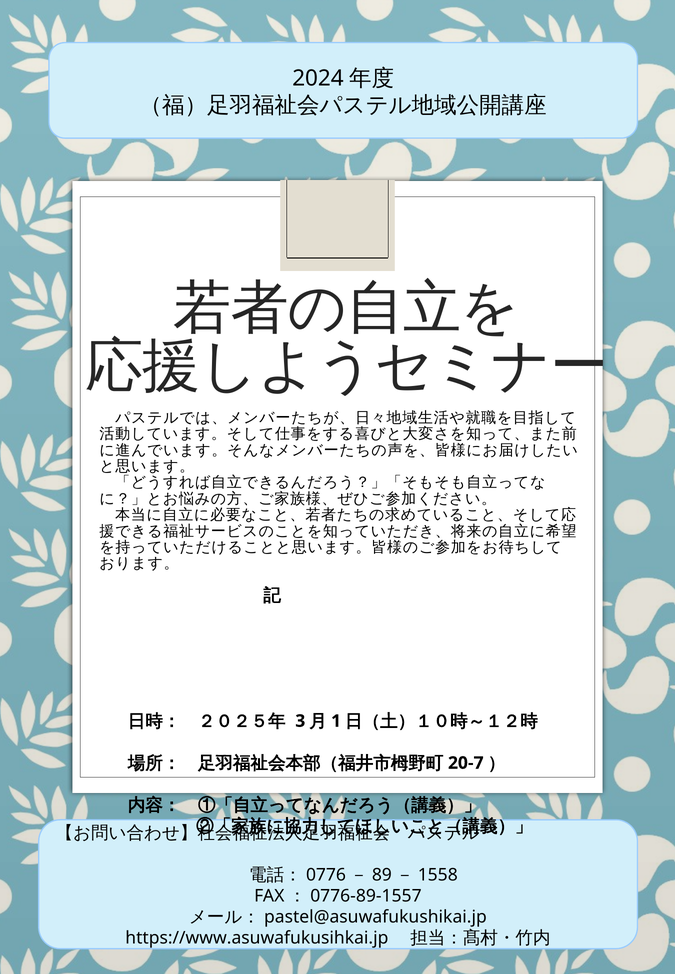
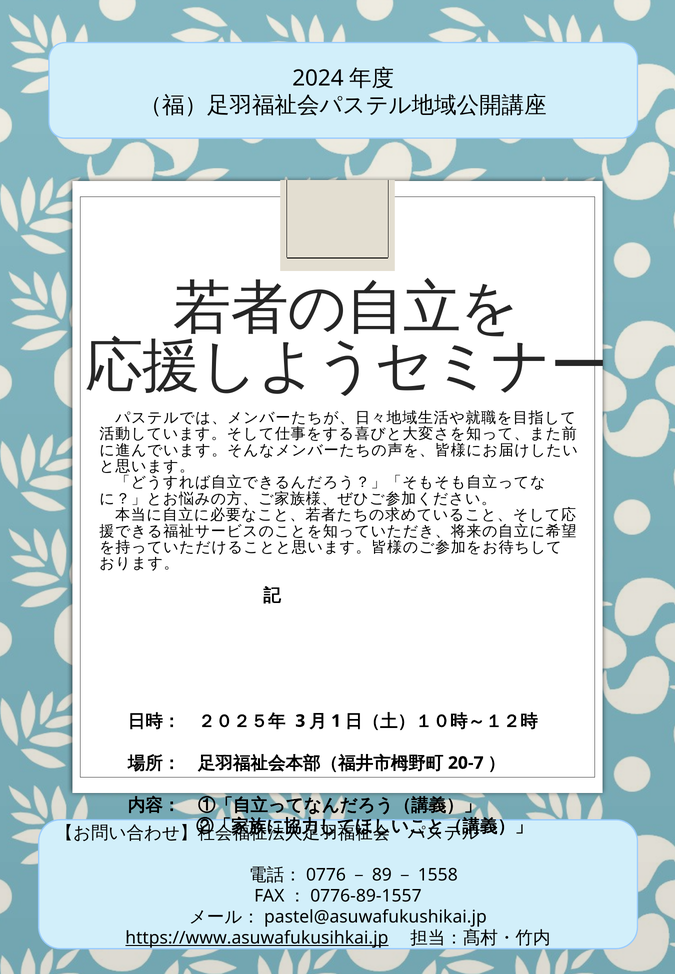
https://www.asuwafukusihkai.jp underline: none -> present
